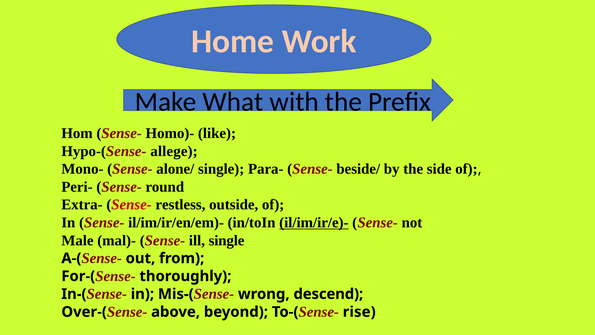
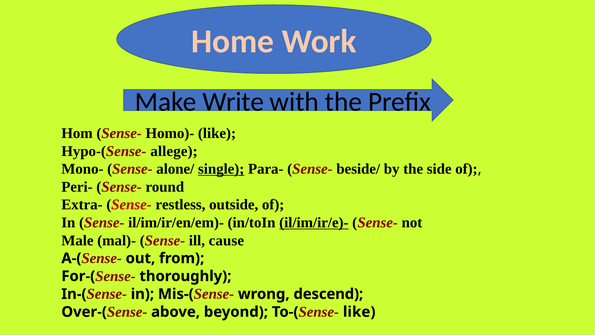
What: What -> Write
single at (221, 169) underline: none -> present
ill single: single -> cause
Sense- rise: rise -> like
